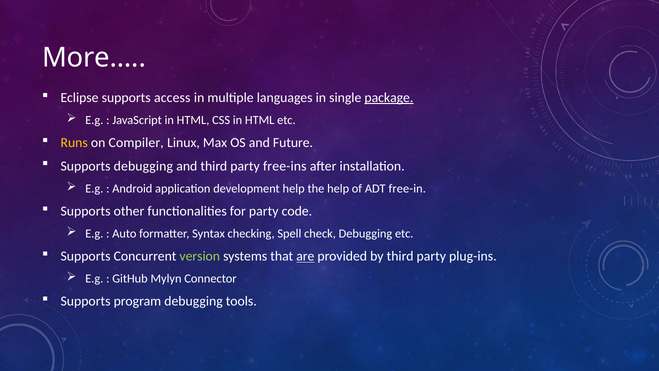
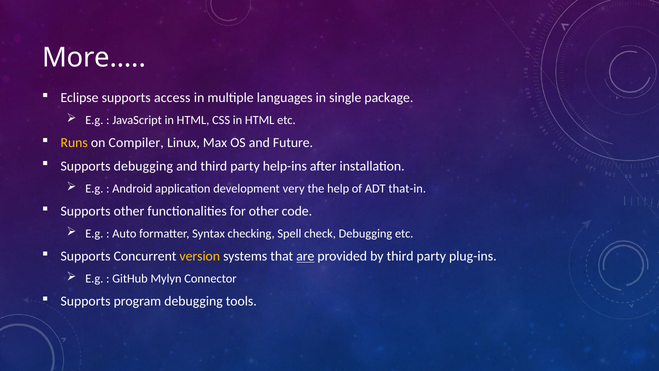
package underline: present -> none
free-ins: free-ins -> help-ins
development help: help -> very
free-in: free-in -> that-in
for party: party -> other
version colour: light green -> yellow
